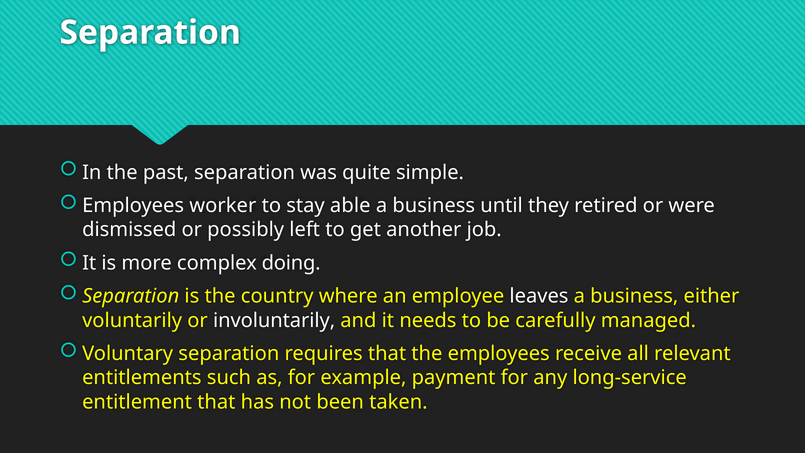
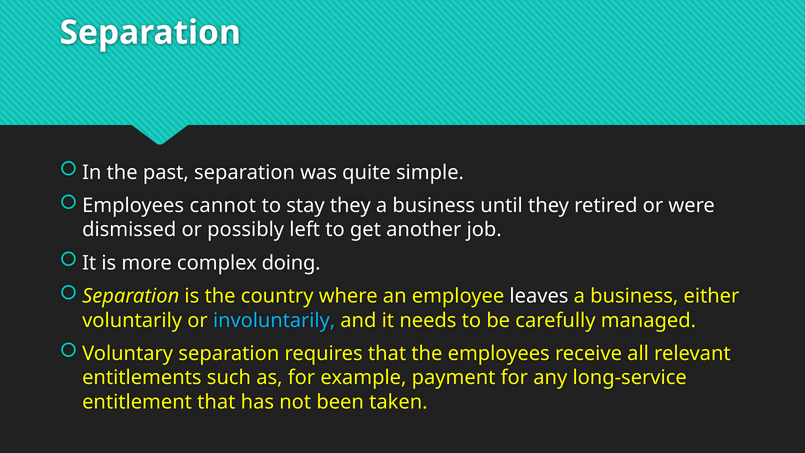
worker: worker -> cannot
stay able: able -> they
involuntarily colour: white -> light blue
